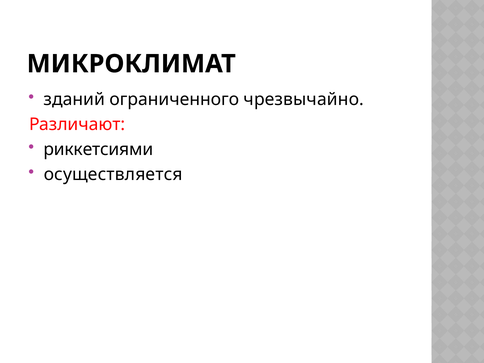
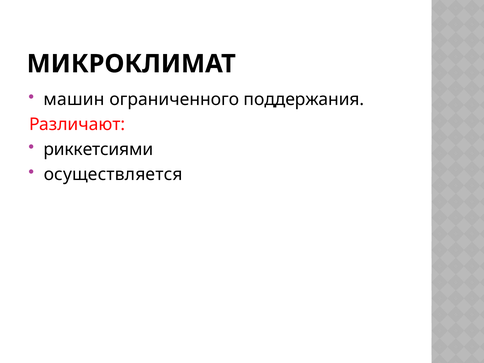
зданий: зданий -> машин
чрезвычайно: чрезвычайно -> поддержания
